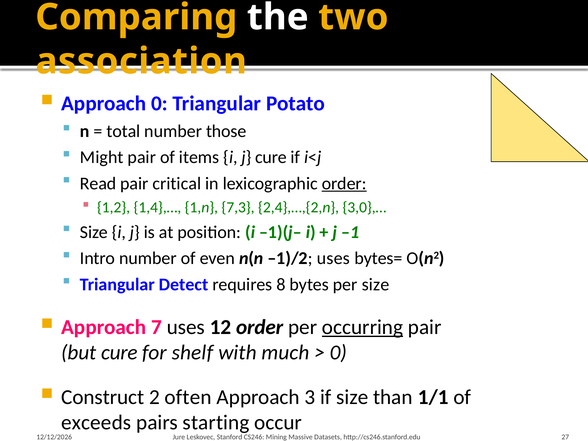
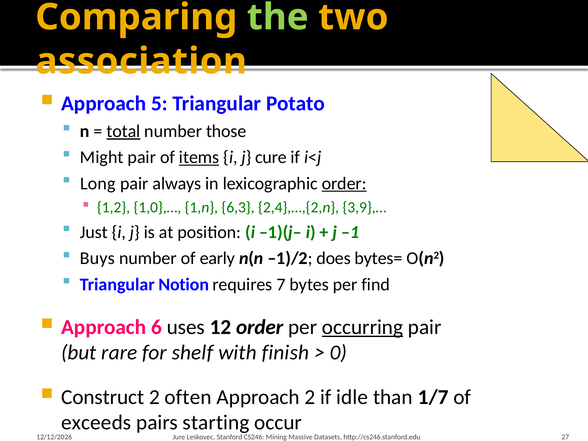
the colour: white -> light green
Approach 0: 0 -> 5
total underline: none -> present
items underline: none -> present
Read: Read -> Long
critical: critical -> always
1,4},…: 1,4},… -> 1,0},…
7,3: 7,3 -> 6,3
3,0},…: 3,0},… -> 3,9},…
Size at (94, 232): Size -> Just
Intro: Intro -> Buys
even: even -> early
–1)/2 uses: uses -> does
Detect: Detect -> Notion
8: 8 -> 7
per size: size -> find
7: 7 -> 6
but cure: cure -> rare
much: much -> finish
Approach 3: 3 -> 2
if size: size -> idle
1/1: 1/1 -> 1/7
